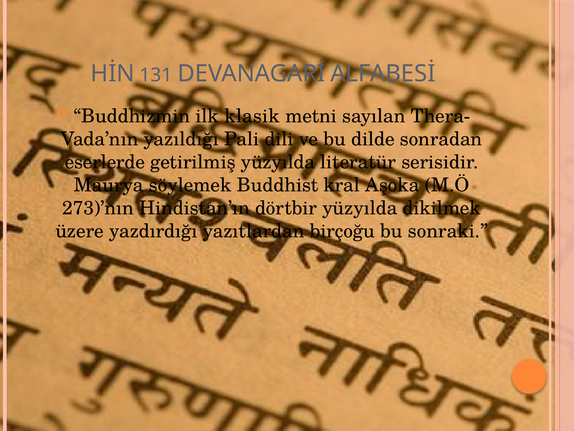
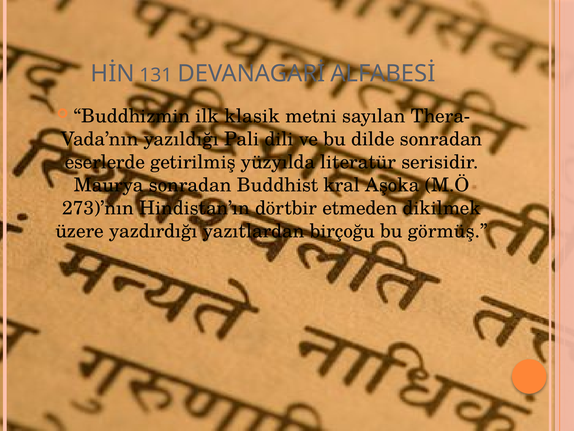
Maurya söylemek: söylemek -> sonradan
dörtbir yüzyılda: yüzyılda -> etmeden
sonraki: sonraki -> görmüş
